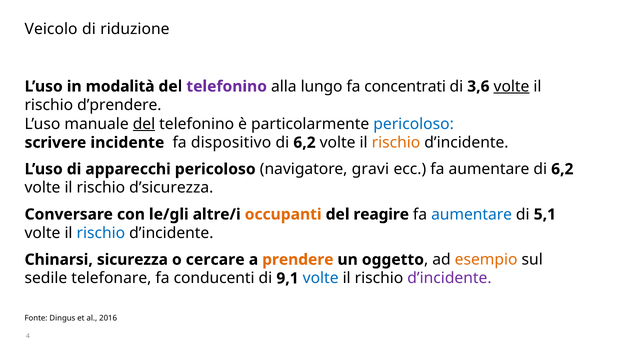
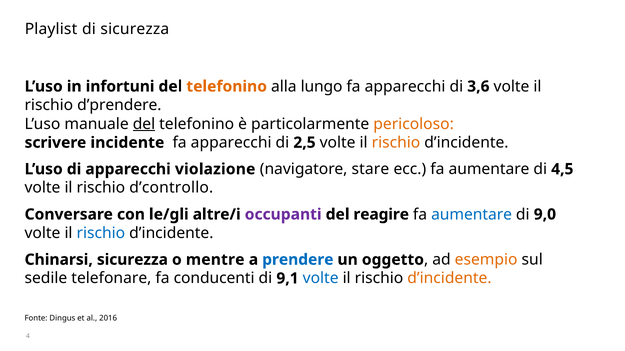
Veicolo: Veicolo -> Playlist
di riduzione: riduzione -> sicurezza
modalità: modalità -> infortuni
telefonino at (227, 87) colour: purple -> orange
concentrati at (405, 87): concentrati -> apparecchi
volte at (512, 87) underline: present -> none
pericoloso at (414, 124) colour: blue -> orange
dispositivo at (231, 143): dispositivo -> apparecchi
6,2 at (304, 143): 6,2 -> 2,5
apparecchi pericoloso: pericoloso -> violazione
gravi: gravi -> stare
aumentare di 6,2: 6,2 -> 4,5
d’sicurezza: d’sicurezza -> d’controllo
occupanti colour: orange -> purple
5,1: 5,1 -> 9,0
cercare: cercare -> mentre
prendere colour: orange -> blue
d’incidente at (449, 279) colour: purple -> orange
